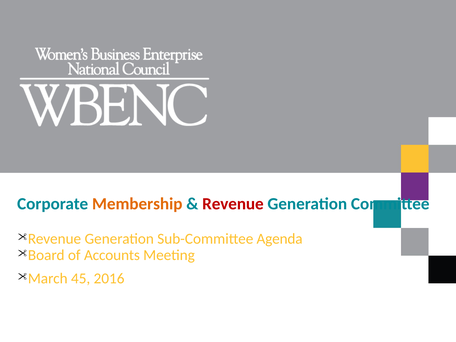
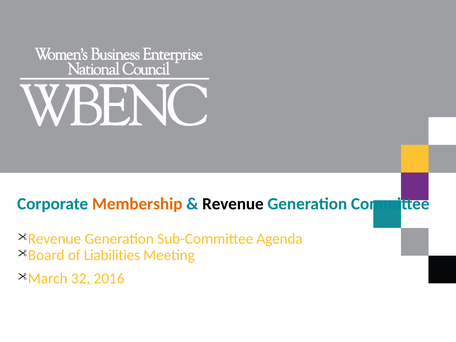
Revenue colour: red -> black
Accounts: Accounts -> Liabilities
45: 45 -> 32
